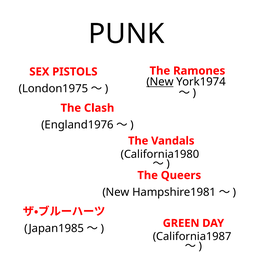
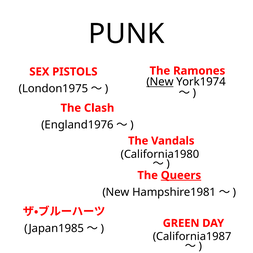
Queers underline: none -> present
